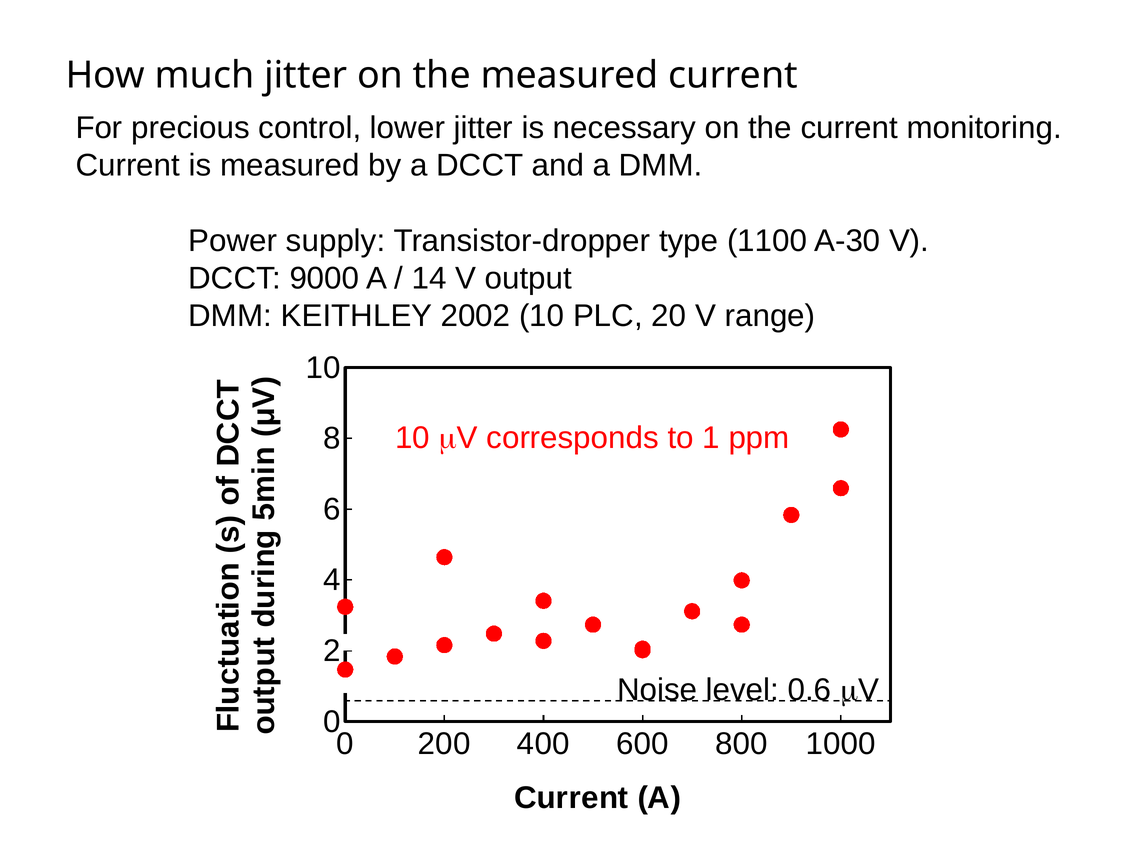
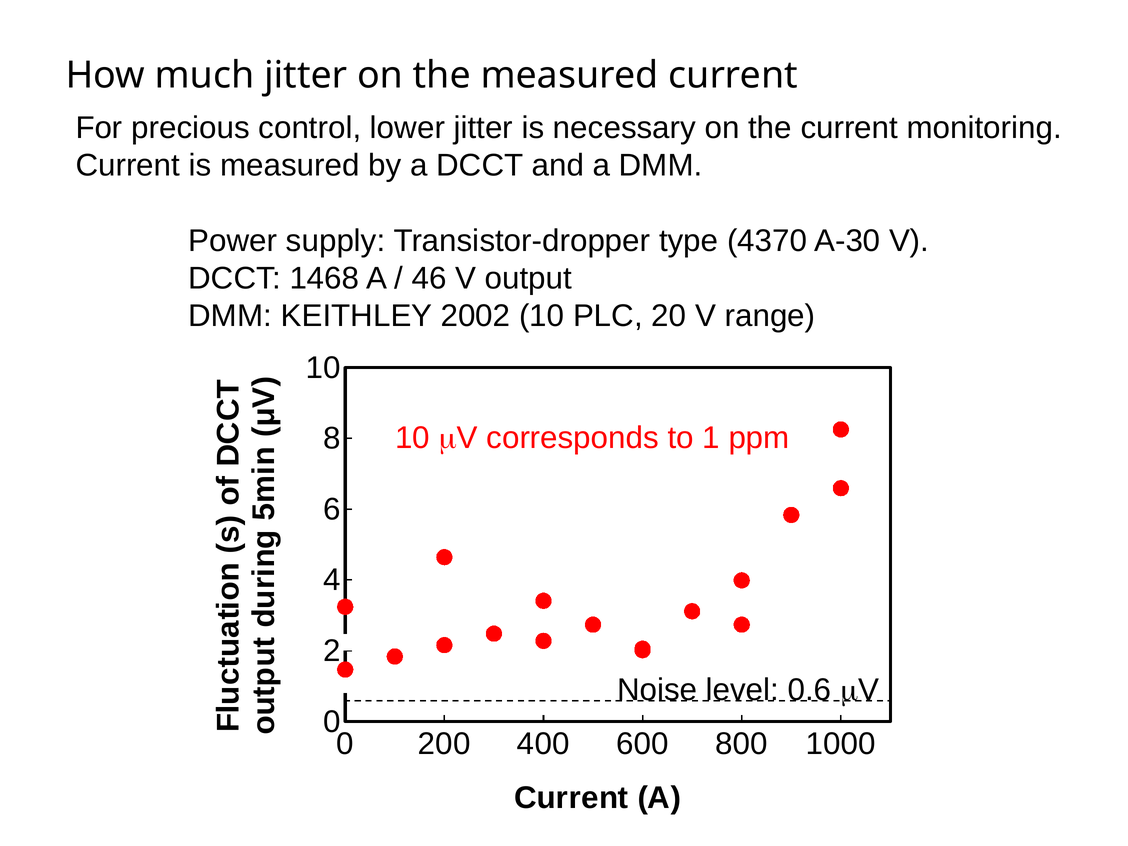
1100: 1100 -> 4370
9000: 9000 -> 1468
14: 14 -> 46
